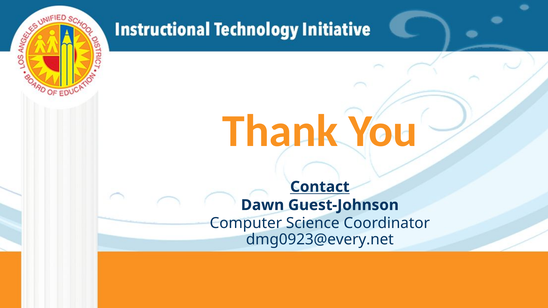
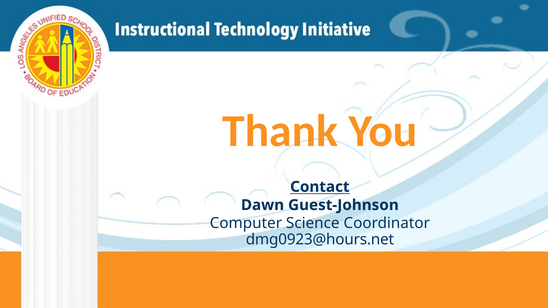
dmg0923@every.net: dmg0923@every.net -> dmg0923@hours.net
